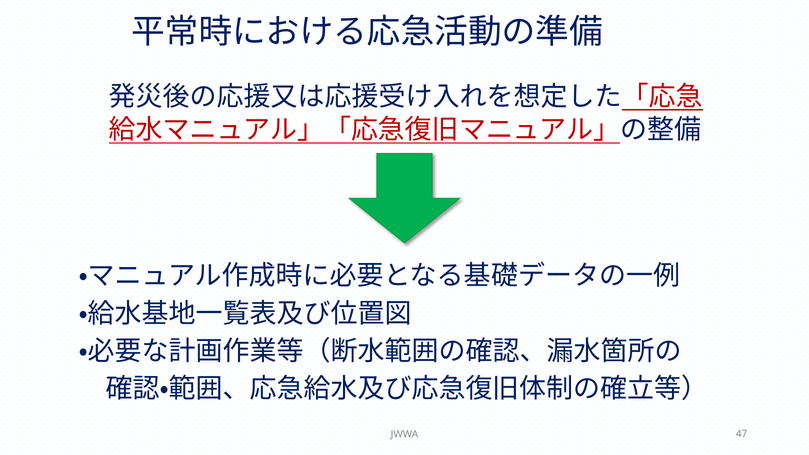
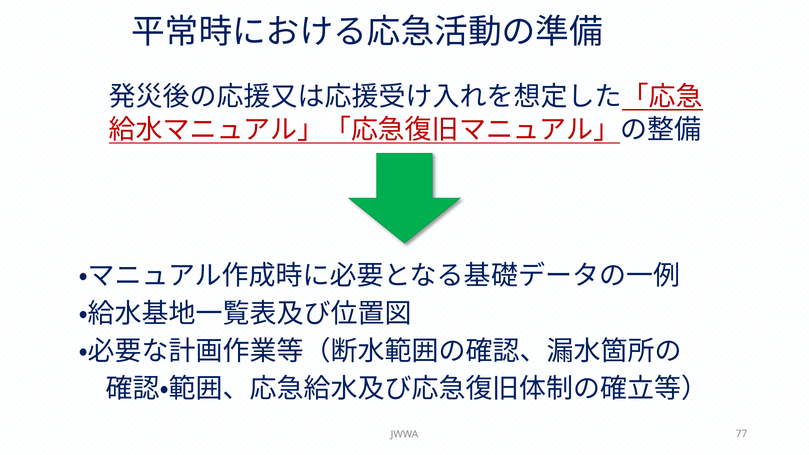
47: 47 -> 77
